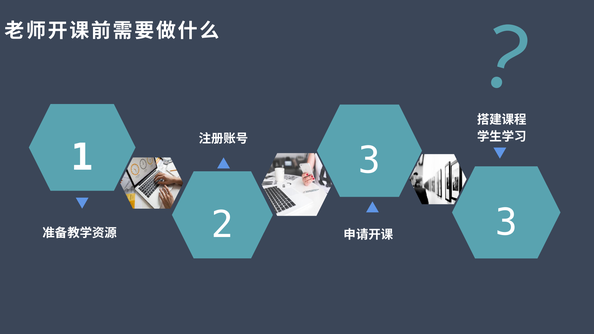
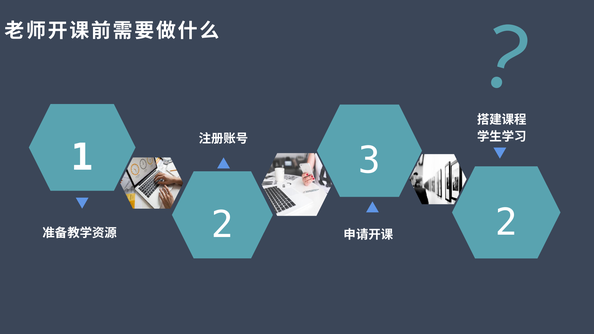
3 at (506, 223): 3 -> 2
